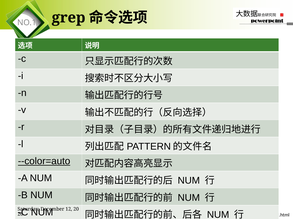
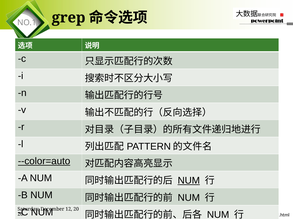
NUM at (189, 181) underline: none -> present
